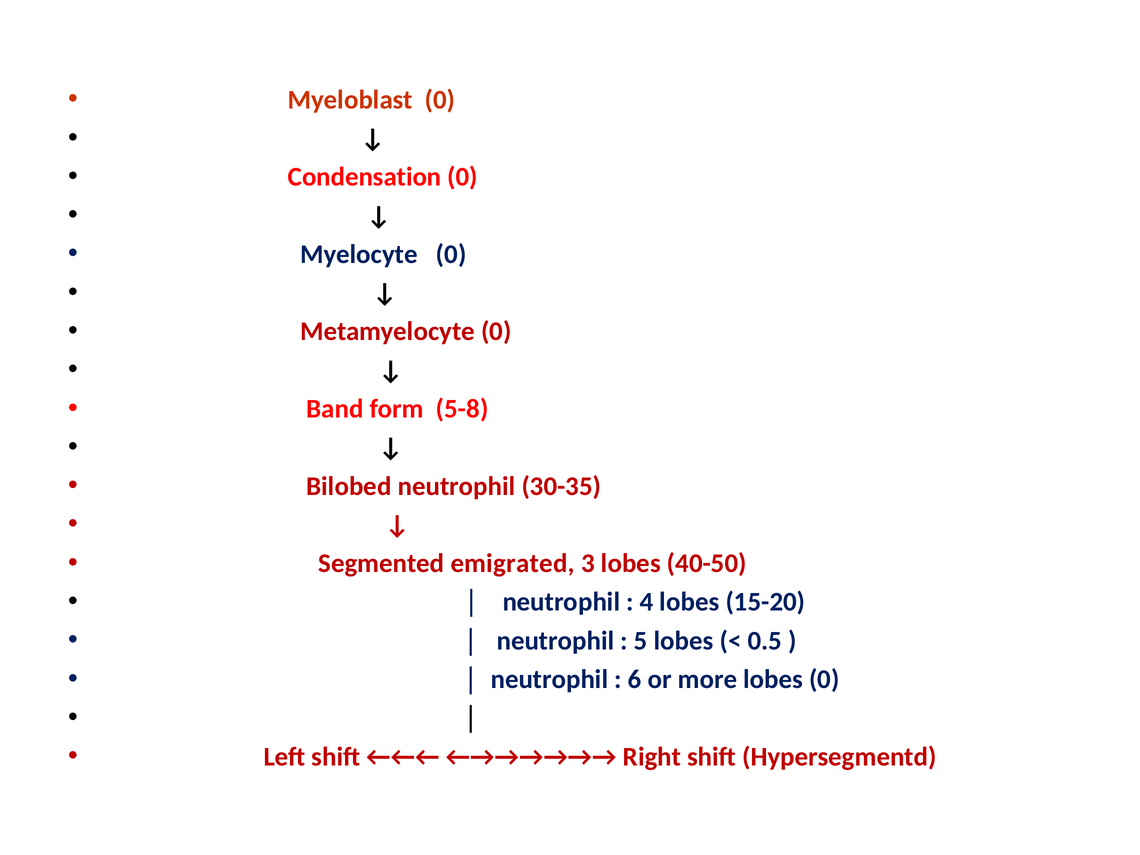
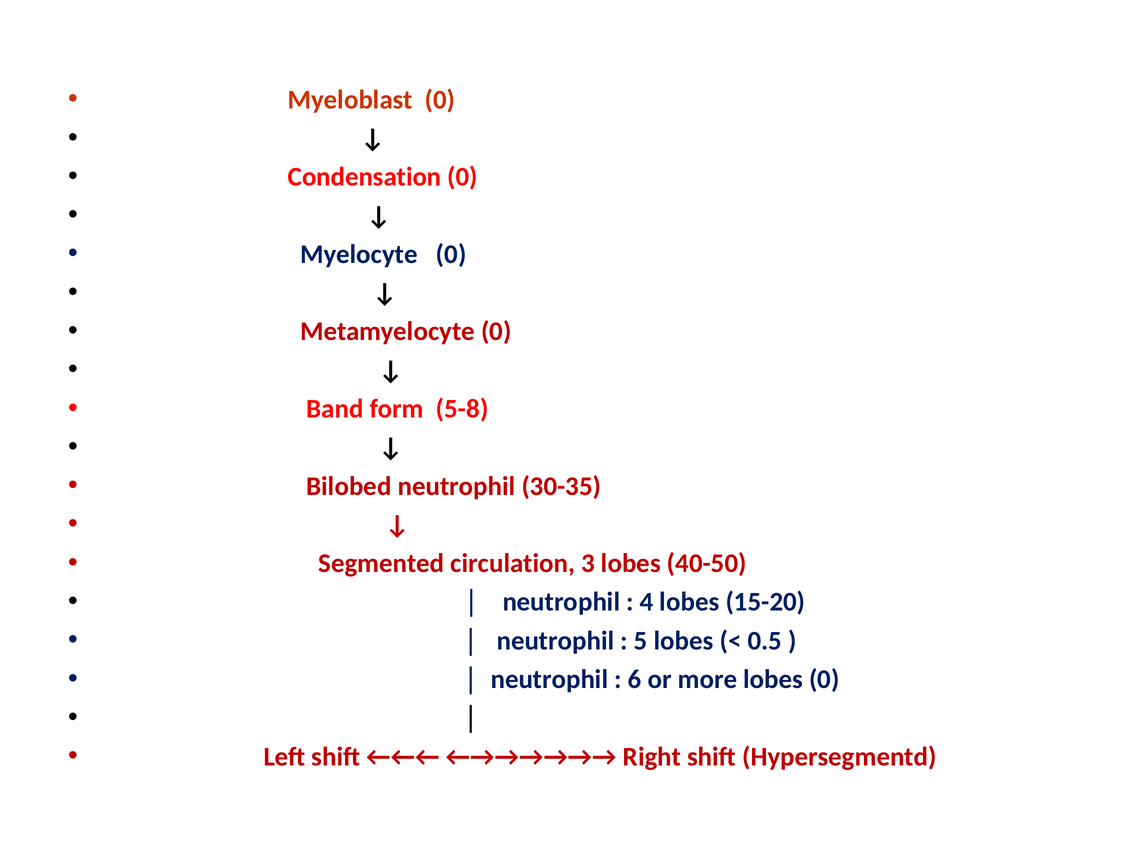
emigrated: emigrated -> circulation
